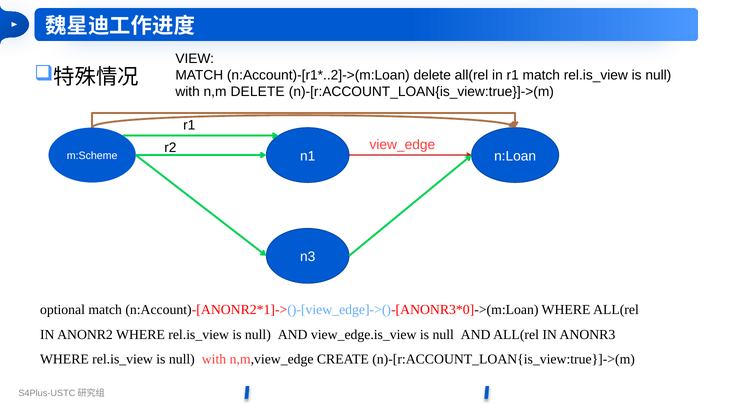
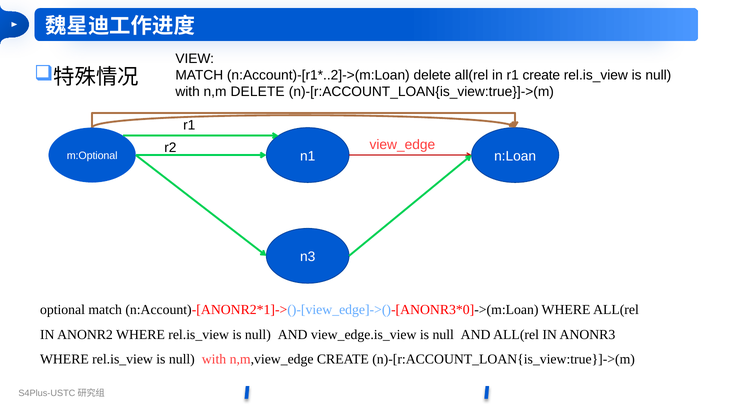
r1 match: match -> create
m:Scheme: m:Scheme -> m:Optional
